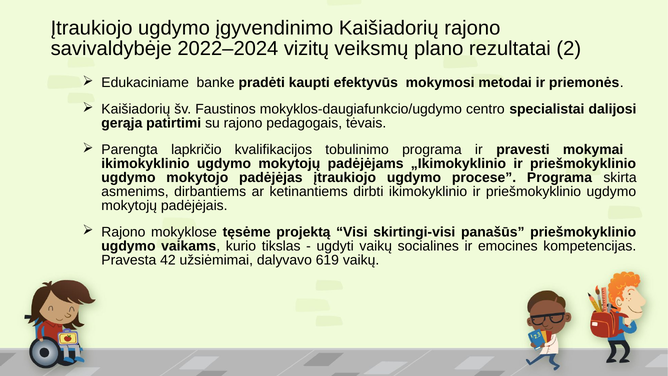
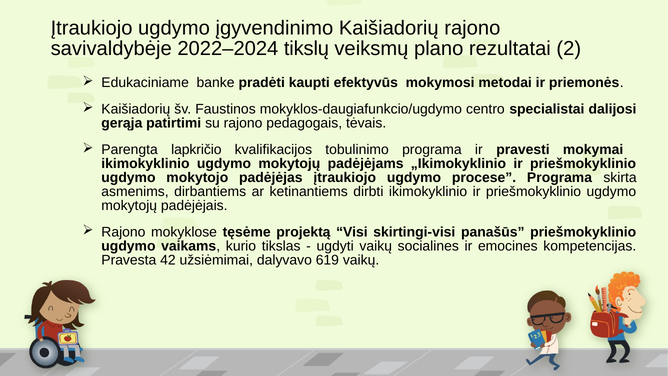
vizitų: vizitų -> tikslų
